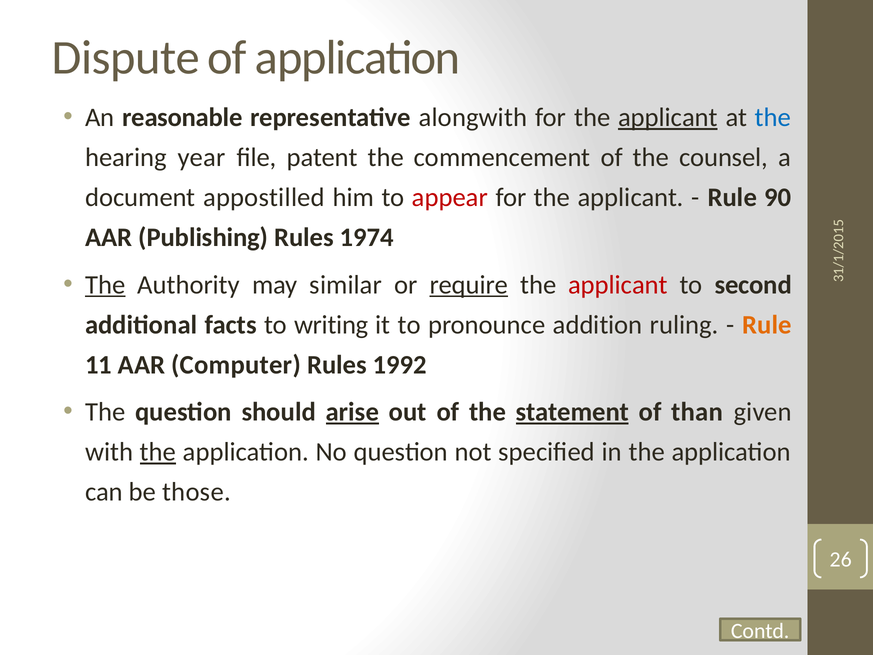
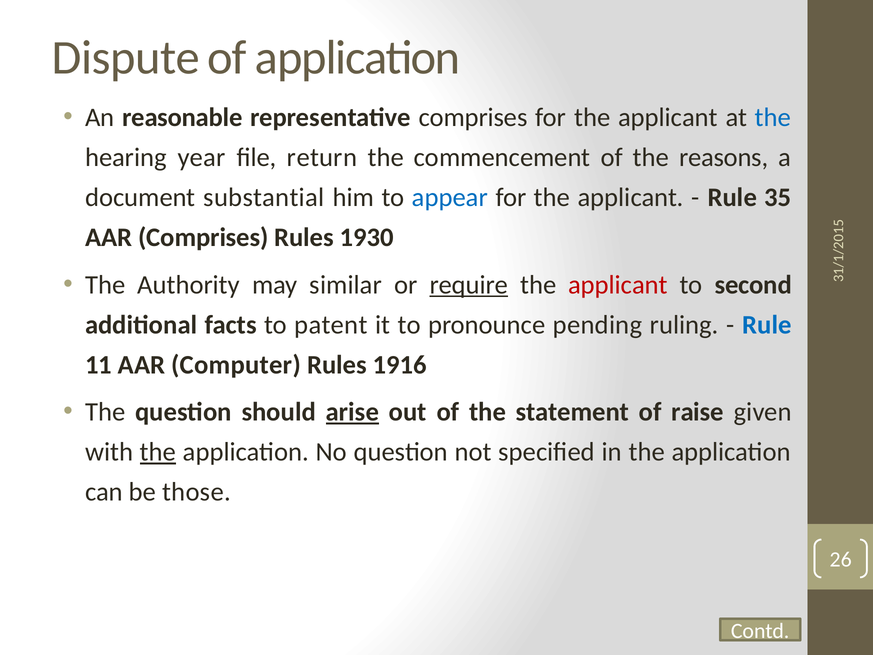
representative alongwith: alongwith -> comprises
applicant at (668, 118) underline: present -> none
patent: patent -> return
counsel: counsel -> reasons
appostilled: appostilled -> substantial
appear colour: red -> blue
90: 90 -> 35
AAR Publishing: Publishing -> Comprises
1974: 1974 -> 1930
The at (105, 285) underline: present -> none
writing: writing -> patent
addition: addition -> pending
Rule at (767, 325) colour: orange -> blue
1992: 1992 -> 1916
statement underline: present -> none
than: than -> raise
